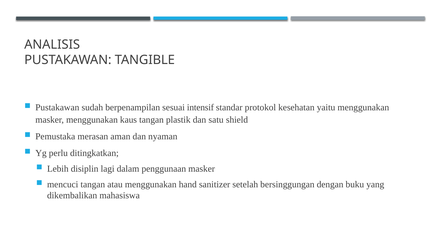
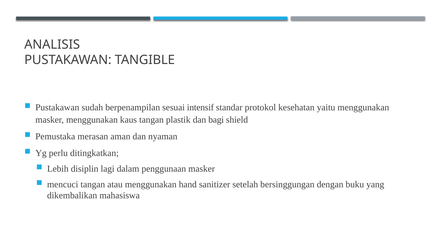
satu: satu -> bagi
